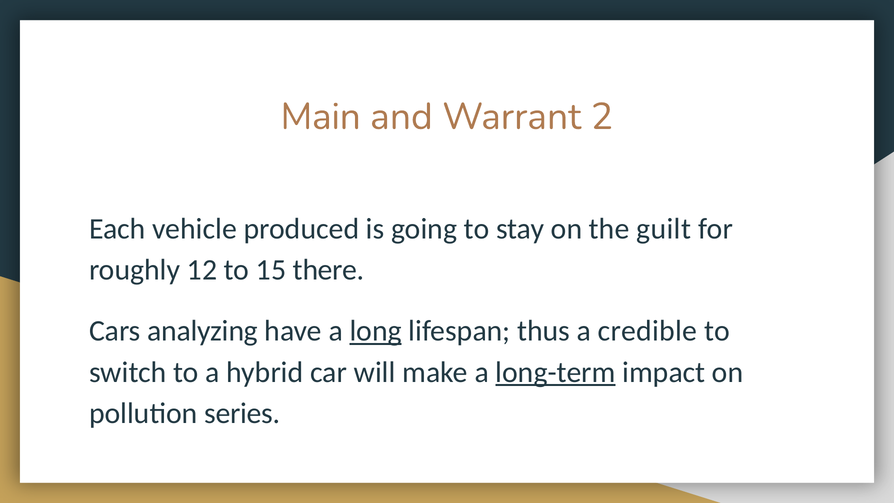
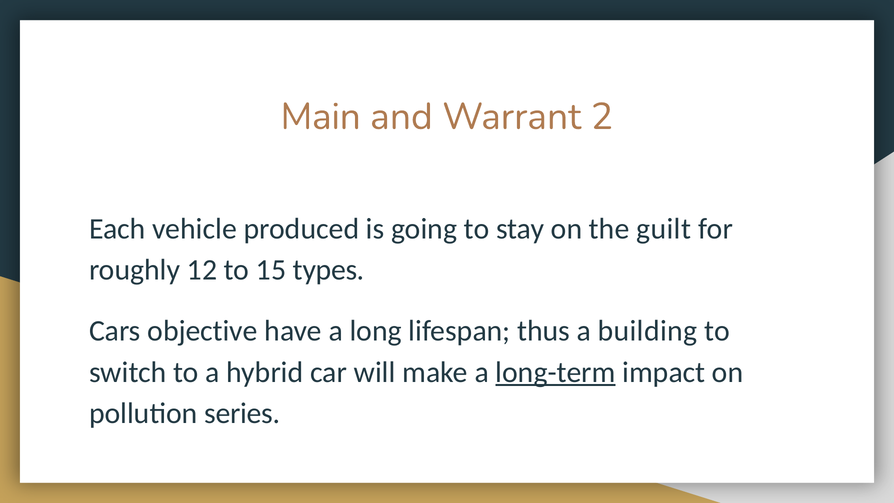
there: there -> types
analyzing: analyzing -> objective
long underline: present -> none
credible: credible -> building
